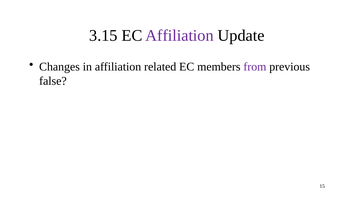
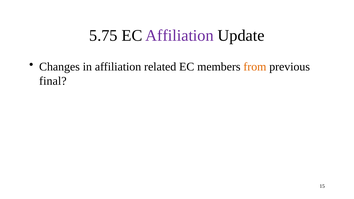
3.15: 3.15 -> 5.75
from colour: purple -> orange
false: false -> final
